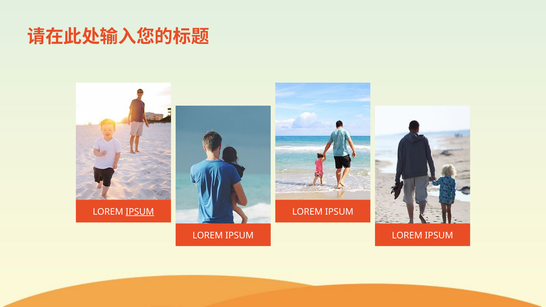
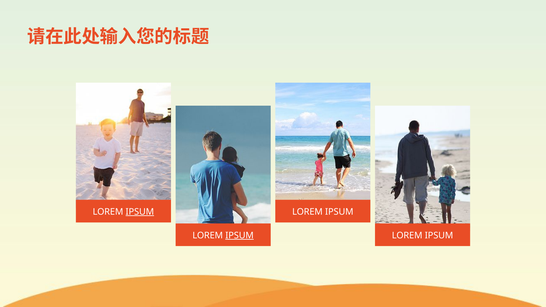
IPSUM at (240, 236) underline: none -> present
